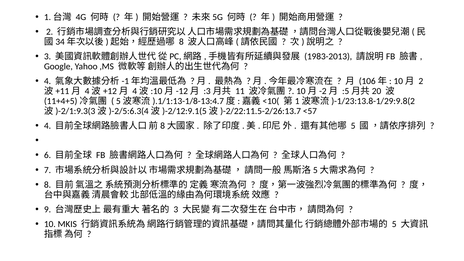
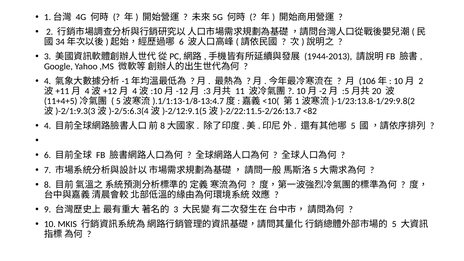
8 at (181, 42): 8 -> 6
1983-2013: 1983-2013 -> 1944-2013
<57: <57 -> <82
